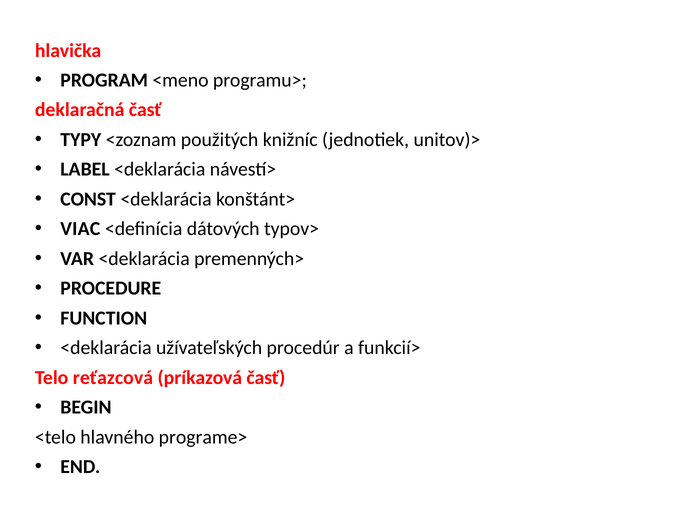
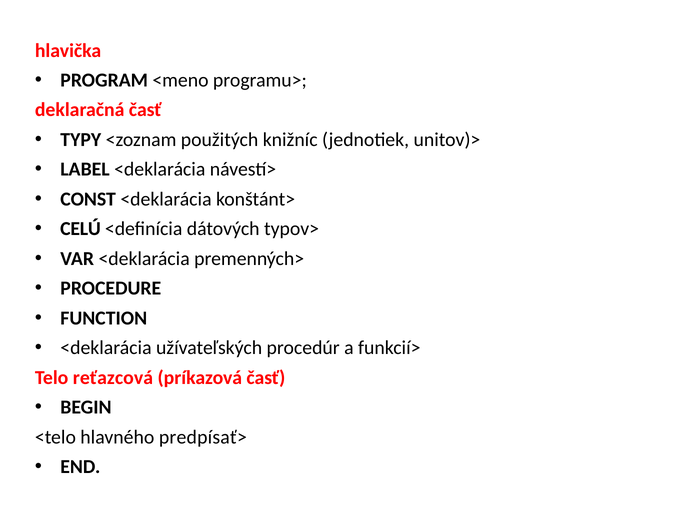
VIAC: VIAC -> CELÚ
programe>: programe> -> predpísať>
